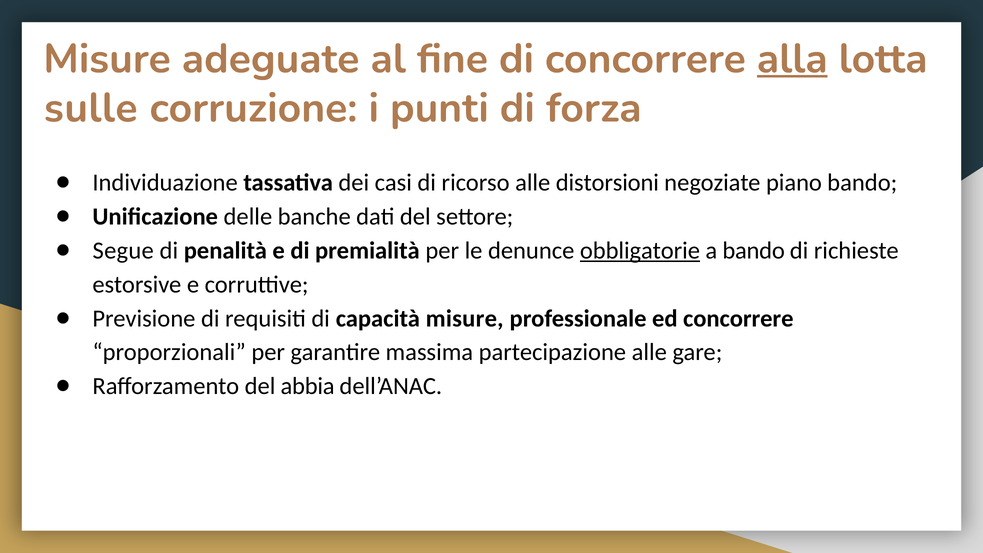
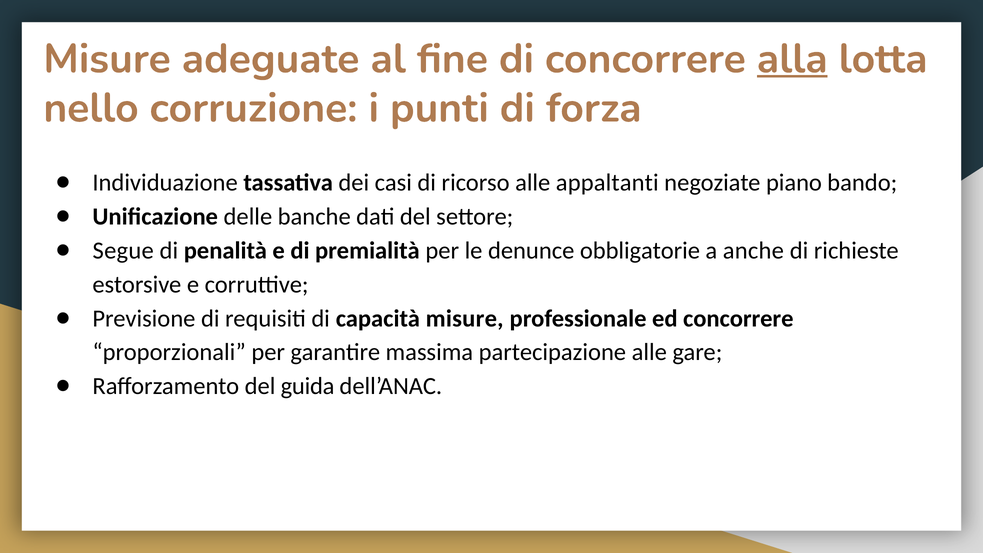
sulle: sulle -> nello
distorsioni: distorsioni -> appaltanti
obbligatorie underline: present -> none
a bando: bando -> anche
abbia: abbia -> guida
